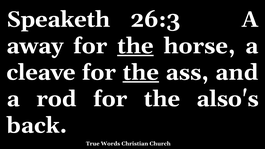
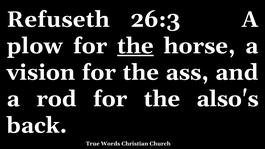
Speaketh: Speaketh -> Refuseth
away: away -> plow
cleave: cleave -> vision
the at (141, 72) underline: present -> none
